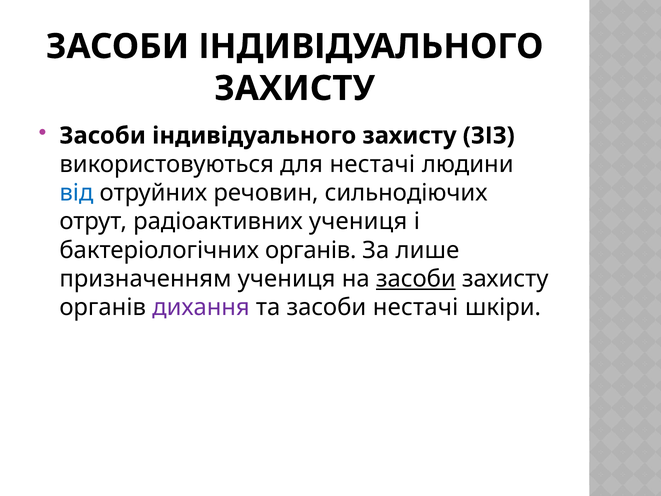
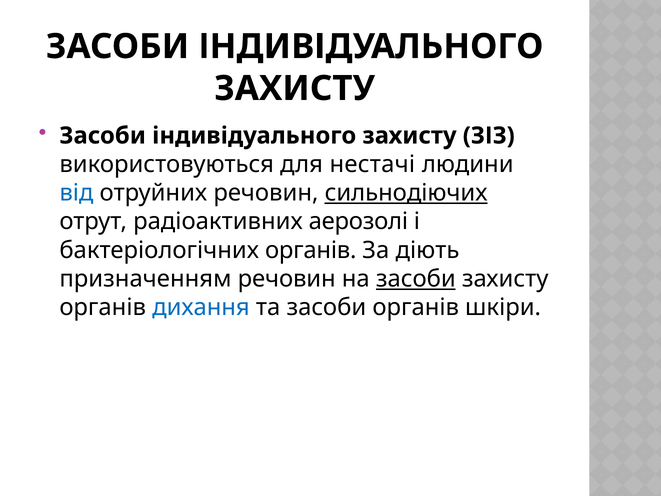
сильнодіючих underline: none -> present
радіоактивних учениця: учениця -> аерозолі
лише: лише -> діють
призначенням учениця: учениця -> речовин
дихання colour: purple -> blue
засоби нестачі: нестачі -> органів
